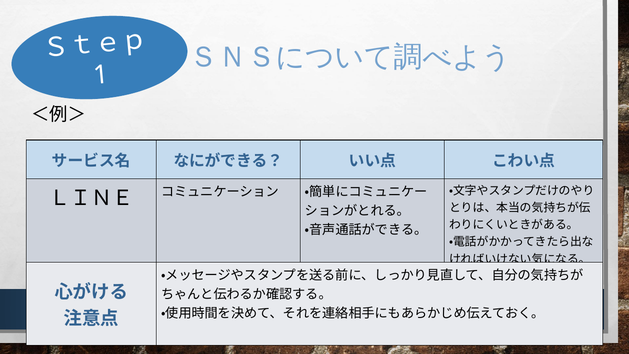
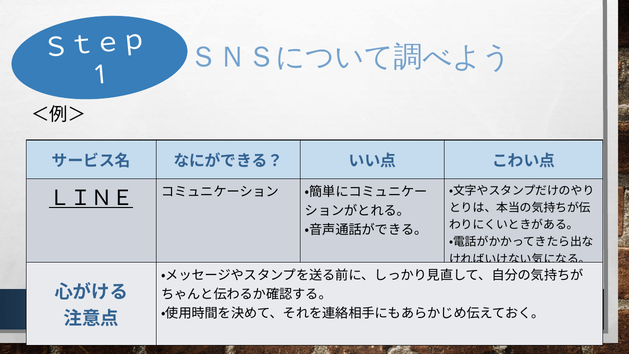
ＬＩＮＥ underline: none -> present
